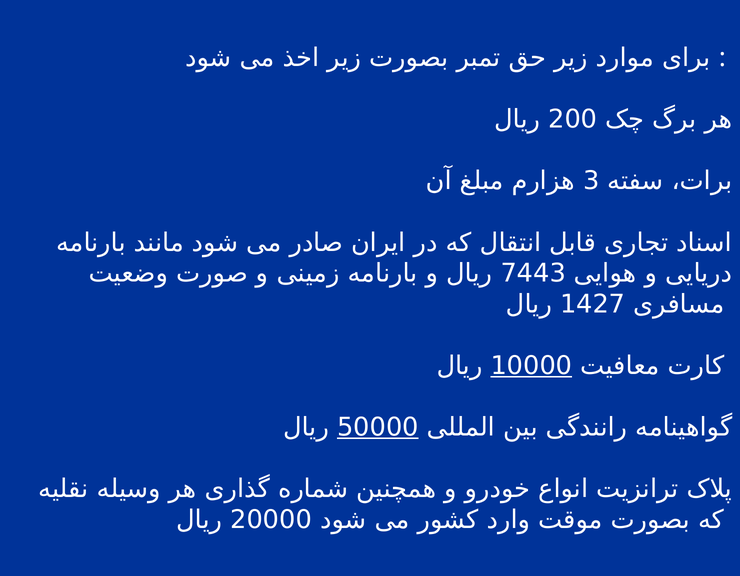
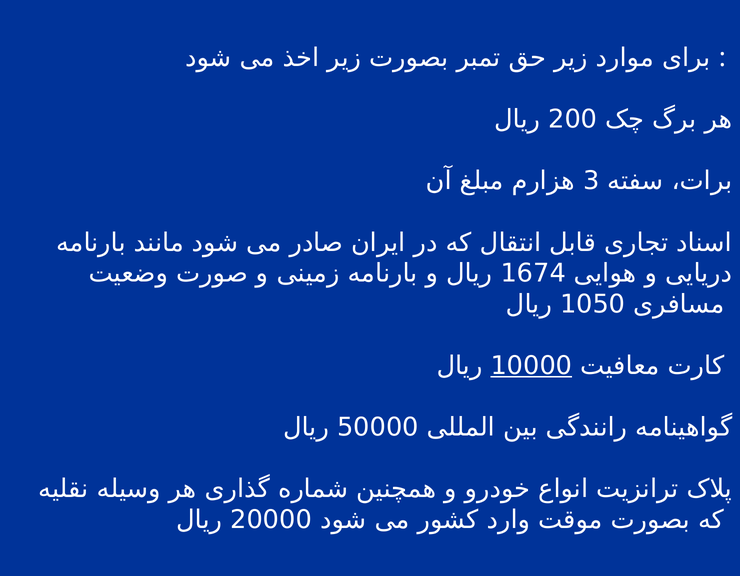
7443: 7443 -> 1674
1427: 1427 -> 1050
50000 underline: present -> none
